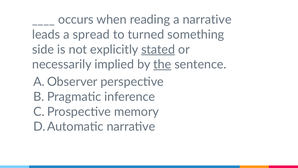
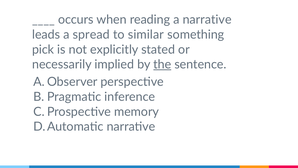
turned: turned -> similar
side: side -> pick
stated underline: present -> none
